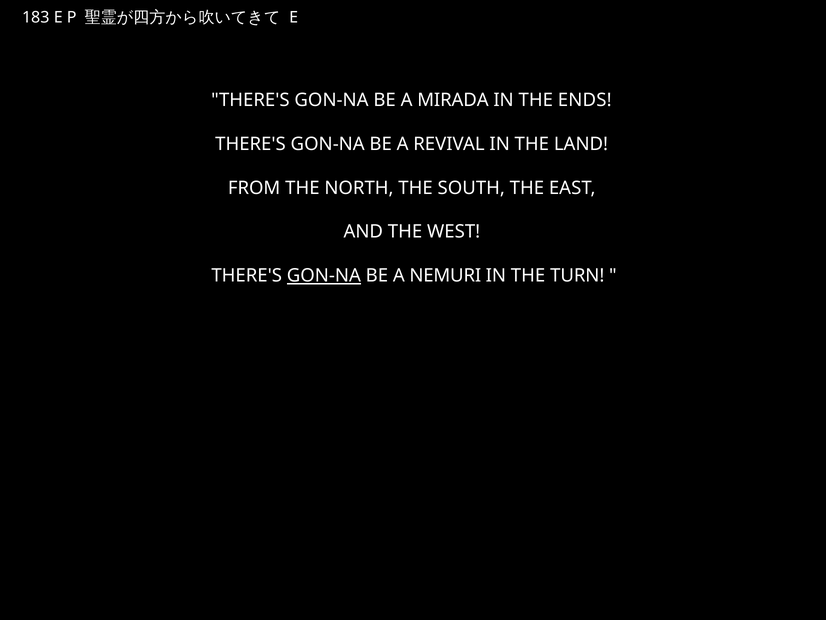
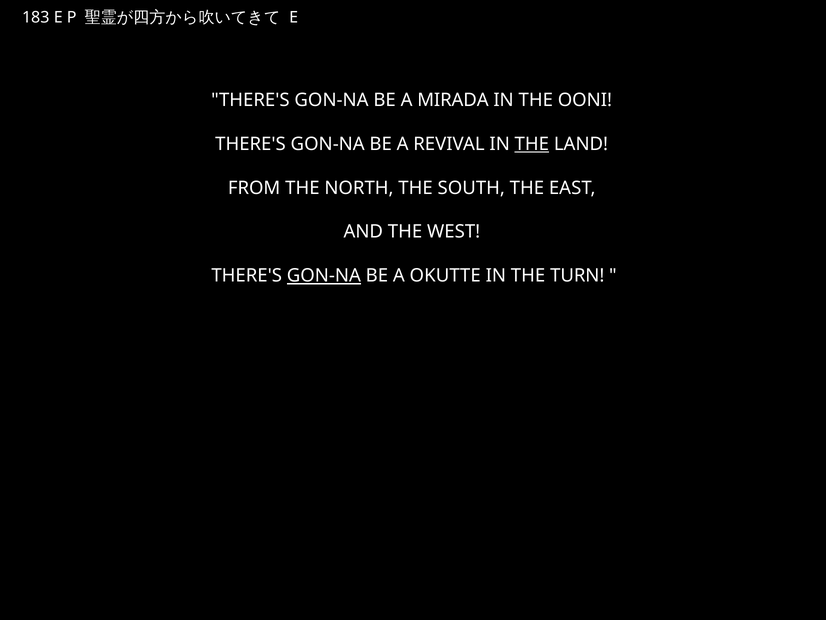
ENDS: ENDS -> OONI
THE at (532, 144) underline: none -> present
NEMURI: NEMURI -> OKUTTE
